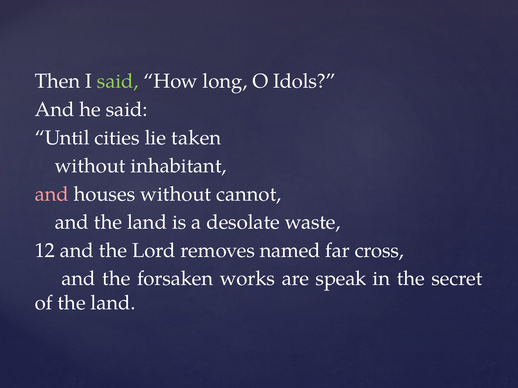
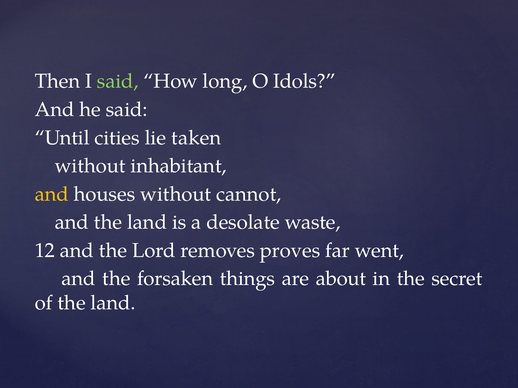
and at (52, 194) colour: pink -> yellow
named: named -> proves
cross: cross -> went
works: works -> things
speak: speak -> about
